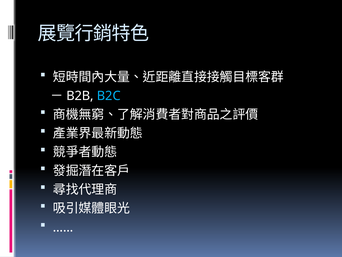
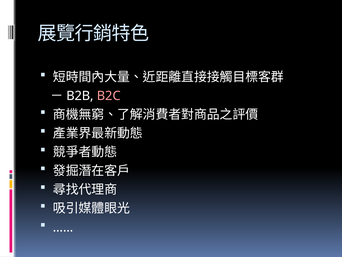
B2C colour: light blue -> pink
